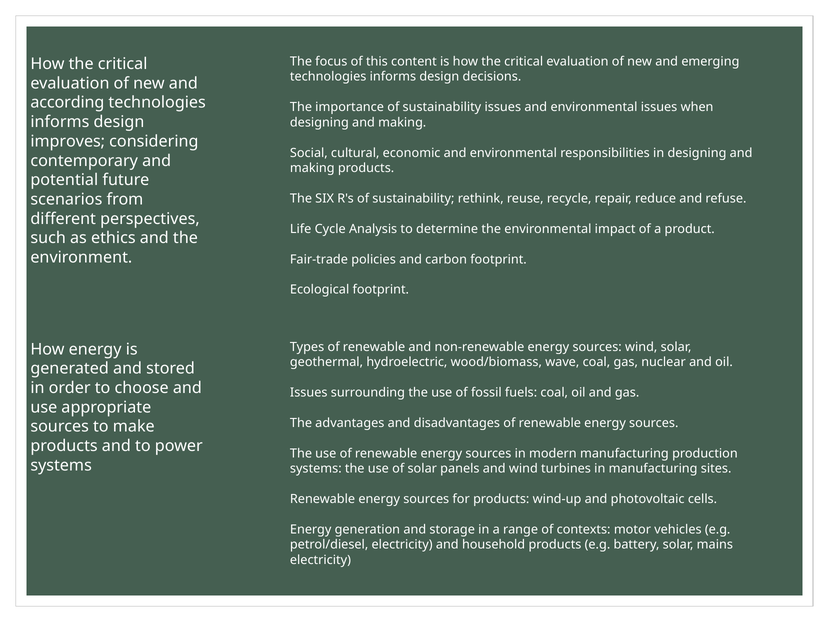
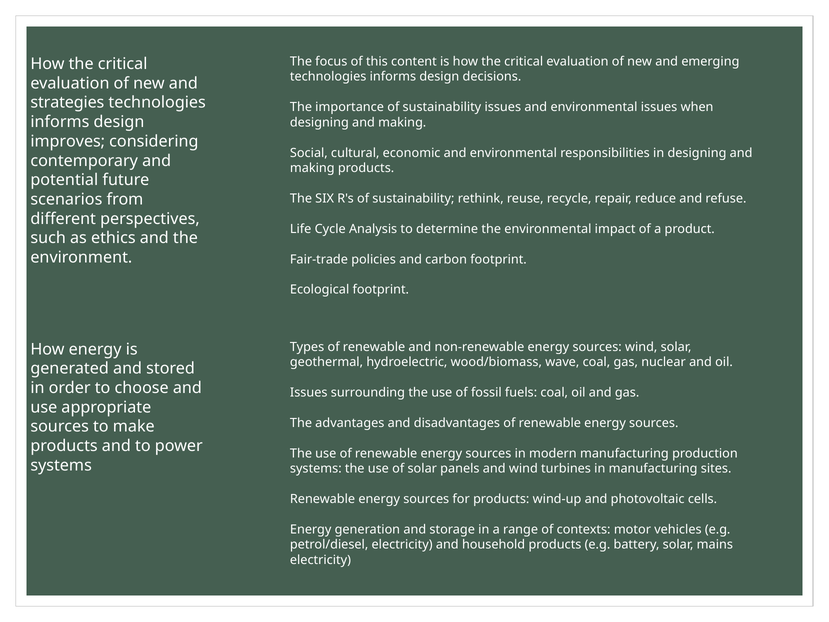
according: according -> strategies
